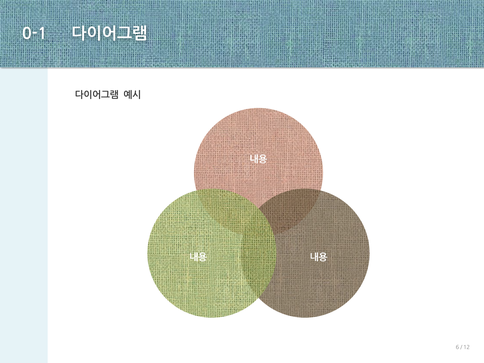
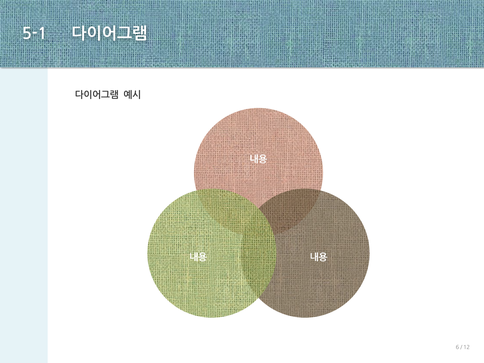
0-1: 0-1 -> 5-1
